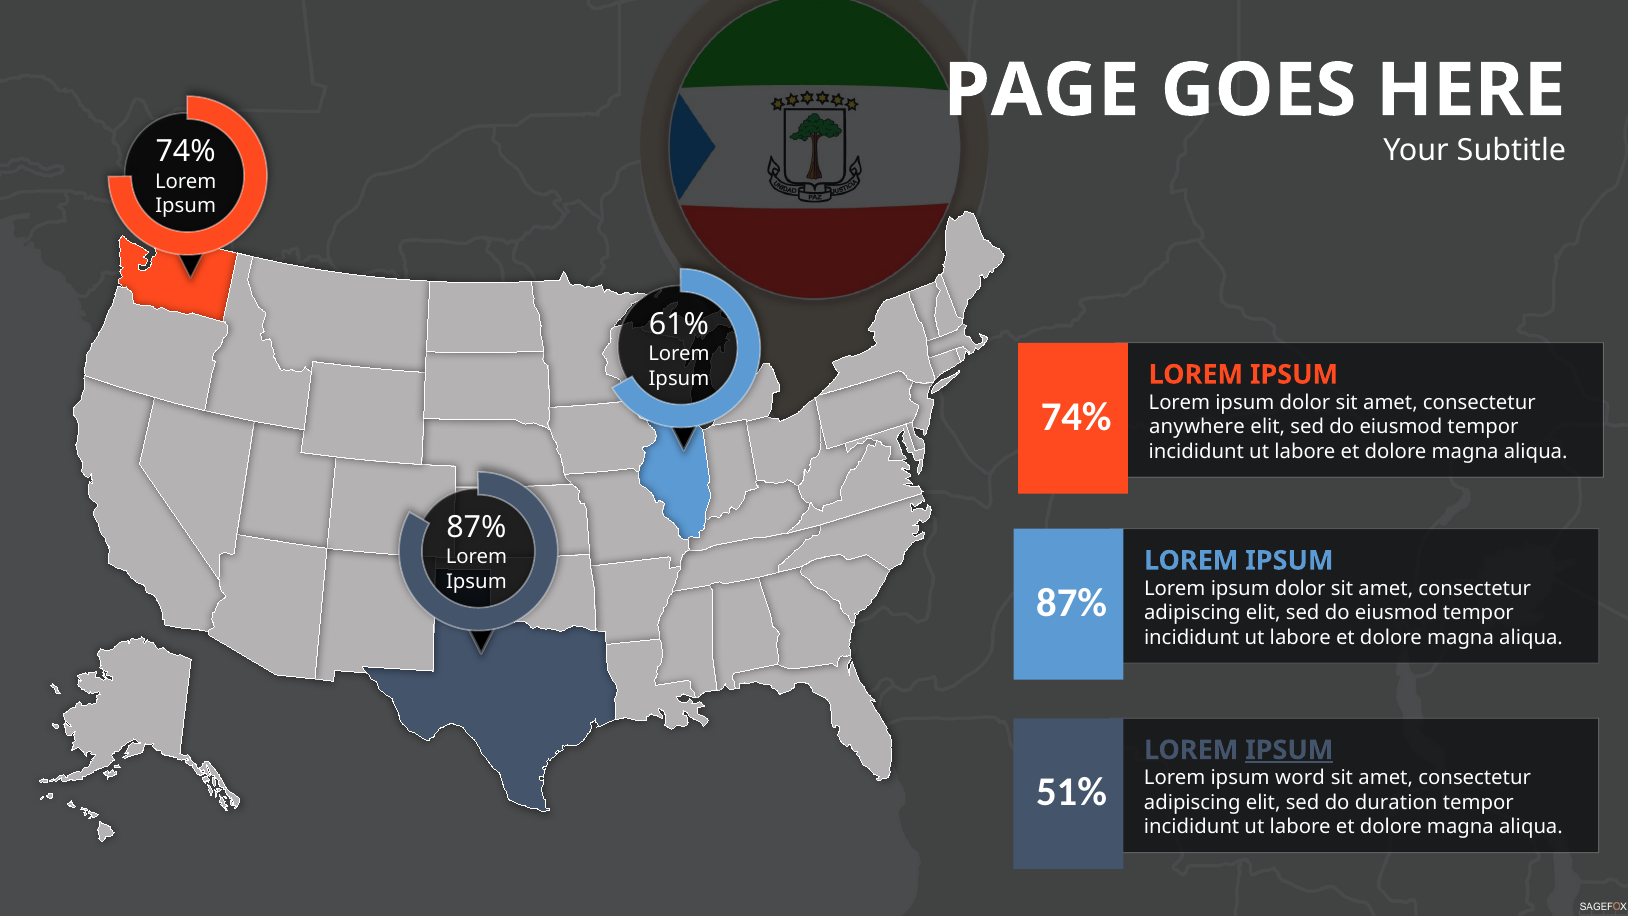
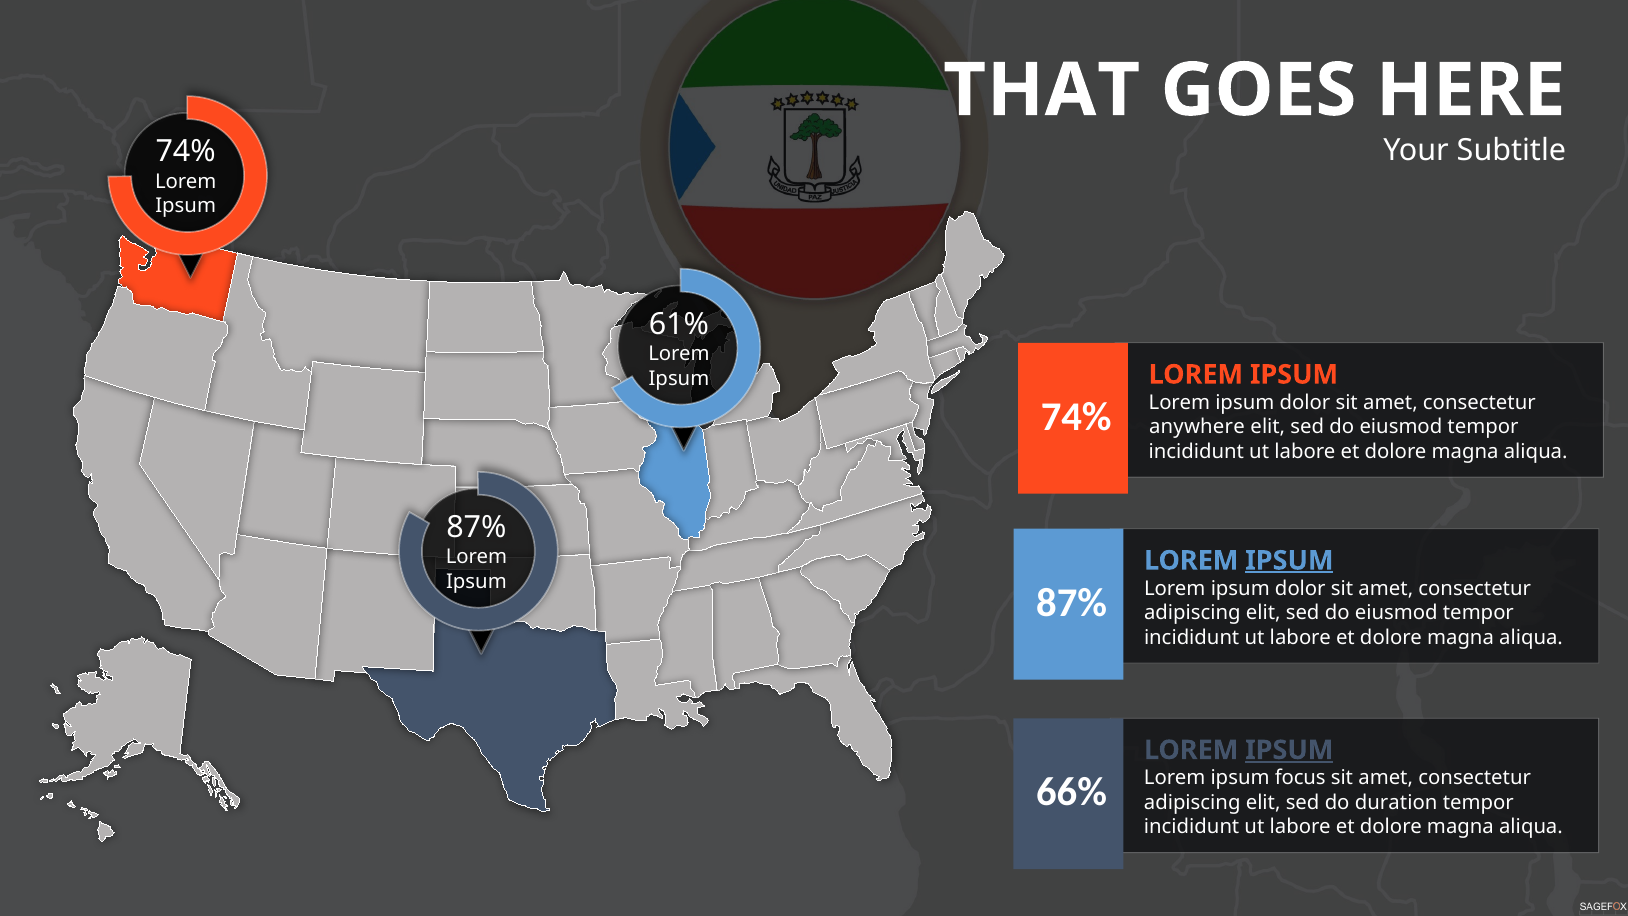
PAGE: PAGE -> THAT
IPSUM at (1289, 560) underline: none -> present
word: word -> focus
51%: 51% -> 66%
